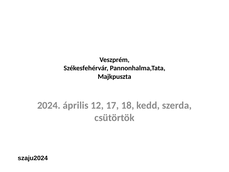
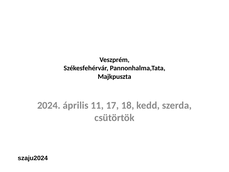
12: 12 -> 11
